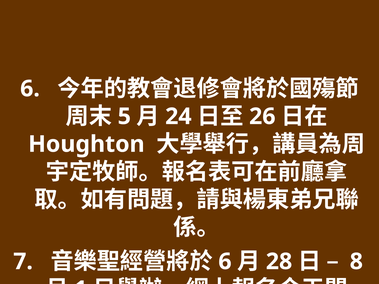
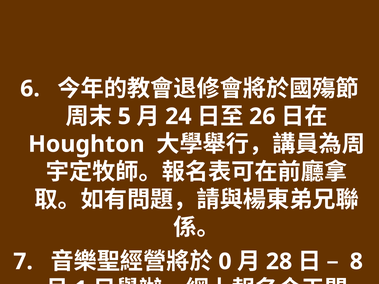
6 at (225, 262): 6 -> 0
